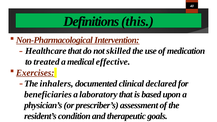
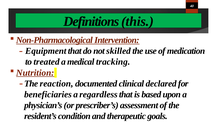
Healthcare: Healthcare -> Equipment
effective: effective -> tracking
Exercises: Exercises -> Nutrition
inhalers: inhalers -> reaction
laboratory: laboratory -> regardless
